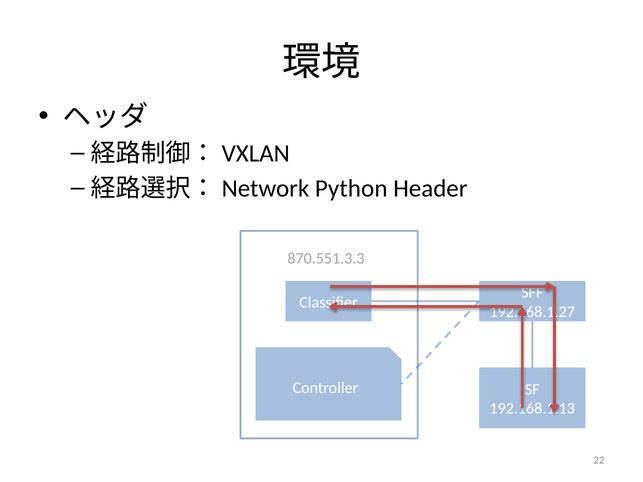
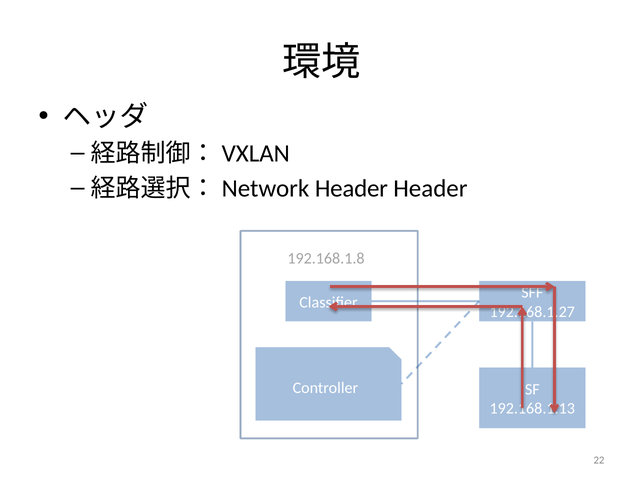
Python at (351, 189): Python -> Header
870.551.3.3: 870.551.3.3 -> 192.168.1.8
